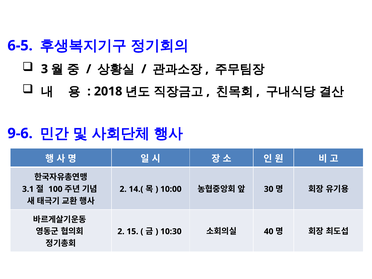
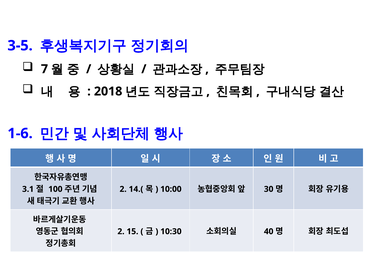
6-5: 6-5 -> 3-5
3: 3 -> 7
9-6: 9-6 -> 1-6
